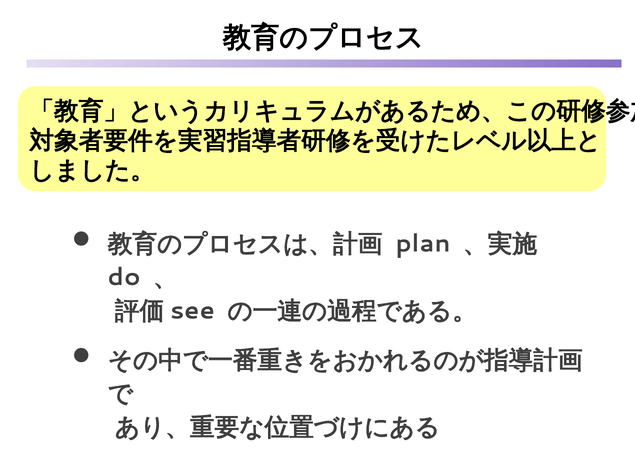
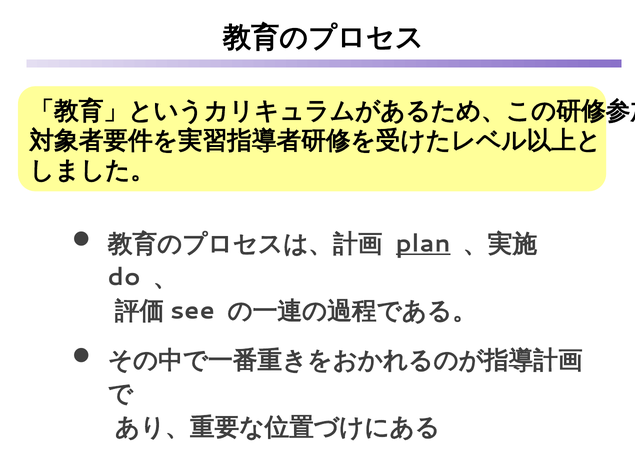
plan underline: none -> present
